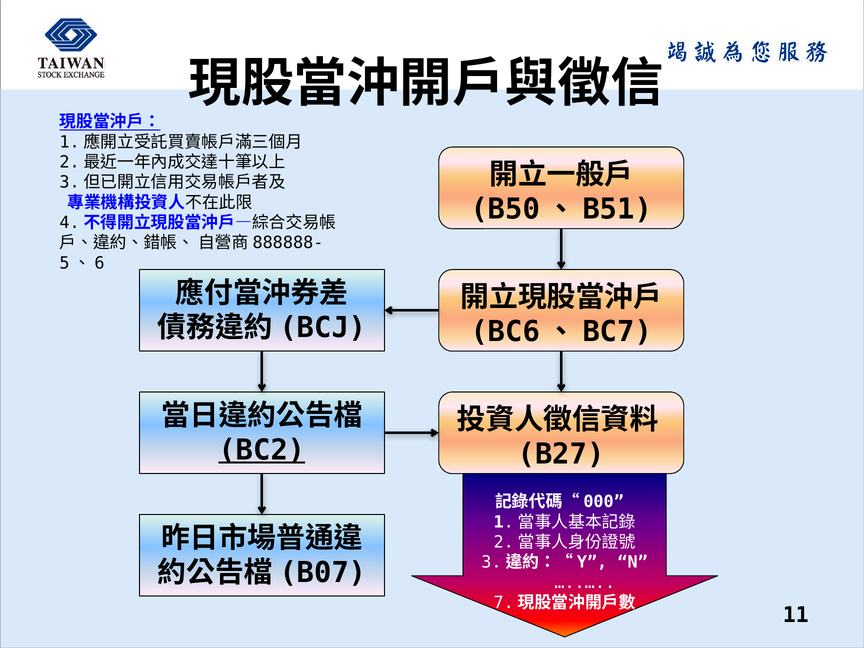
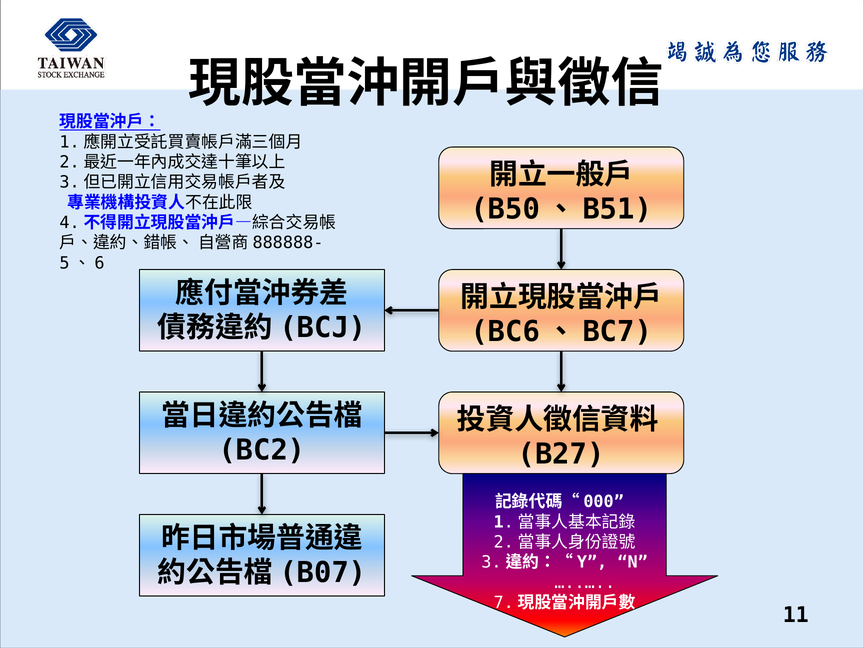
BC2 underline: present -> none
